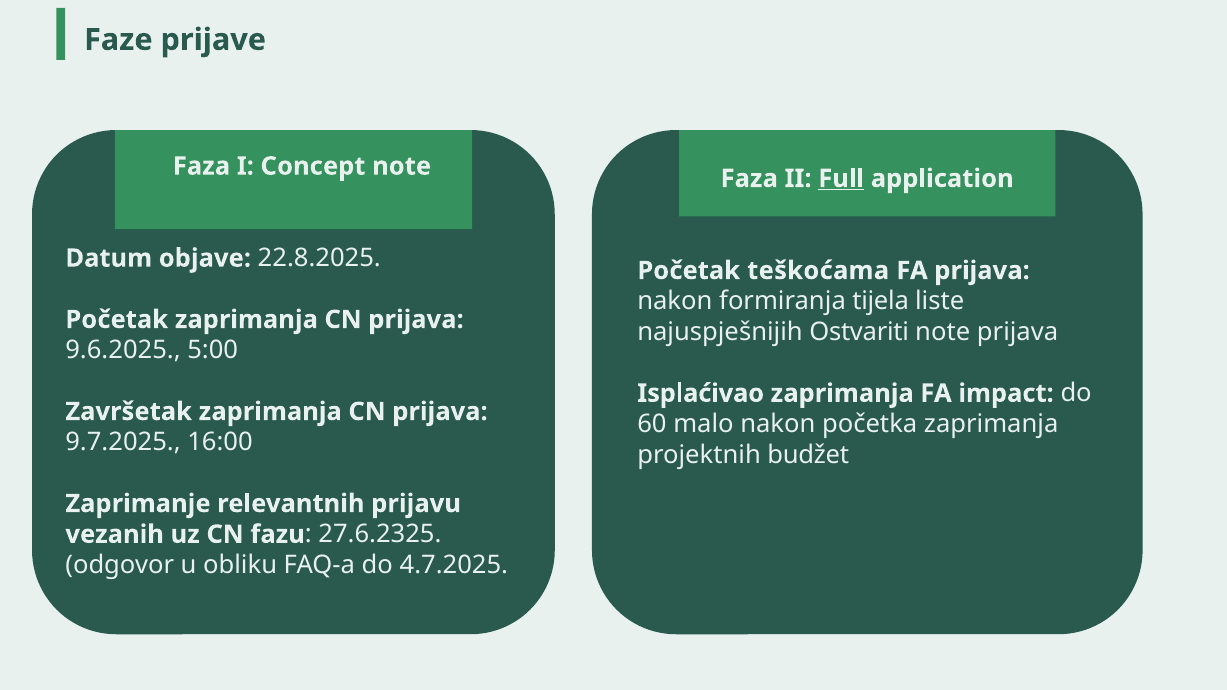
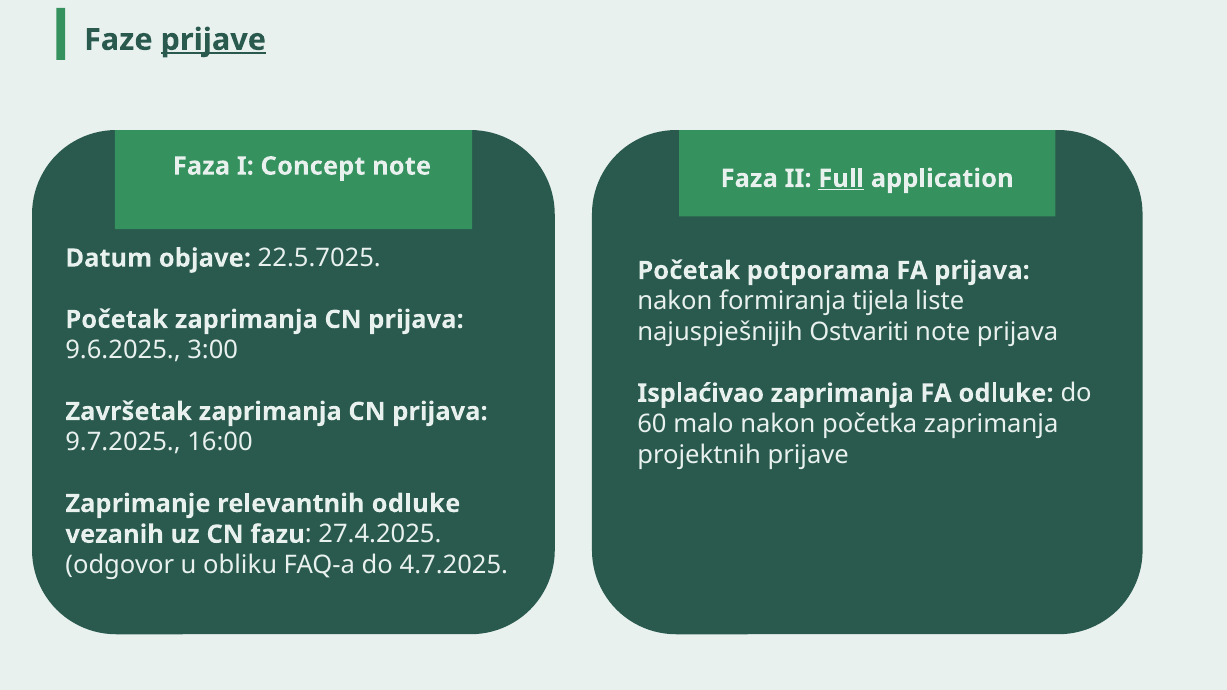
prijave at (213, 40) underline: none -> present
22.8.2025: 22.8.2025 -> 22.5.7025
teškoćama: teškoćama -> potporama
5:00: 5:00 -> 3:00
FA impact: impact -> odluke
projektnih budžet: budžet -> prijave
relevantnih prijavu: prijavu -> odluke
27.6.2325: 27.6.2325 -> 27.4.2025
